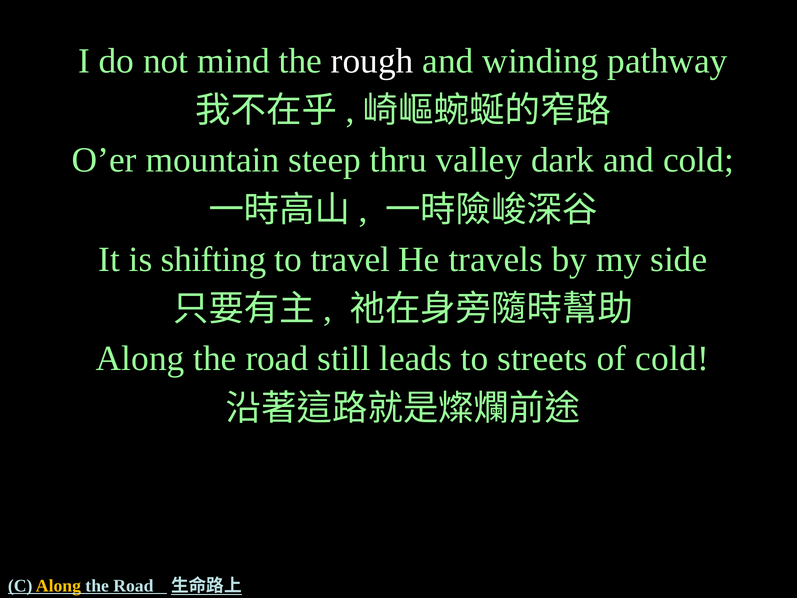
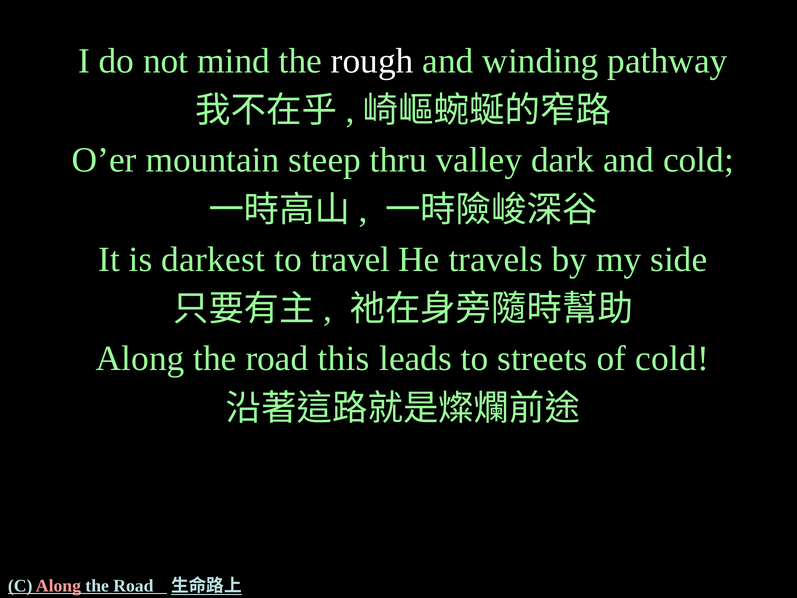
shifting: shifting -> darkest
still: still -> this
Along at (58, 586) colour: yellow -> pink
